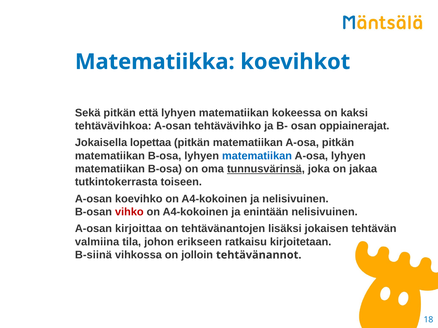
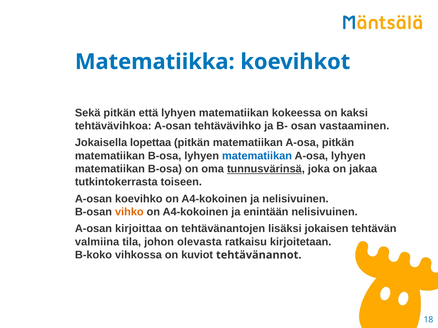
oppiainerajat: oppiainerajat -> vastaaminen
vihko colour: red -> orange
erikseen: erikseen -> olevasta
B-siinä: B-siinä -> B-koko
jolloin: jolloin -> kuviot
